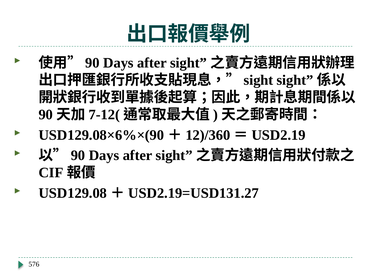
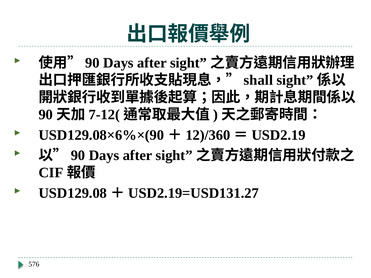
sight at (258, 80): sight -> shall
